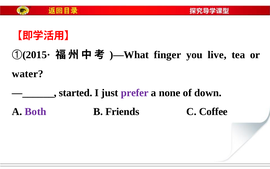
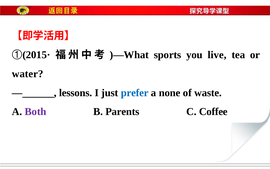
finger: finger -> sports
started: started -> lessons
prefer colour: purple -> blue
down: down -> waste
Friends: Friends -> Parents
